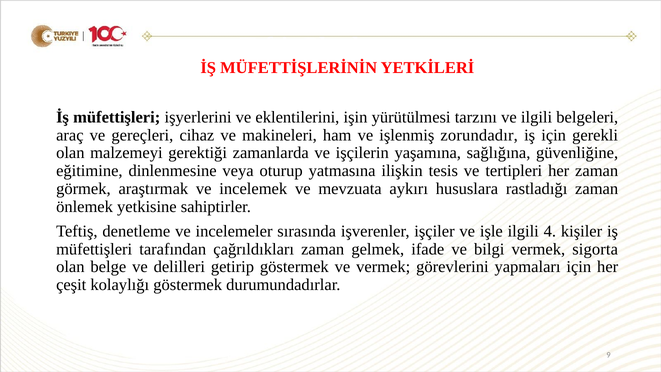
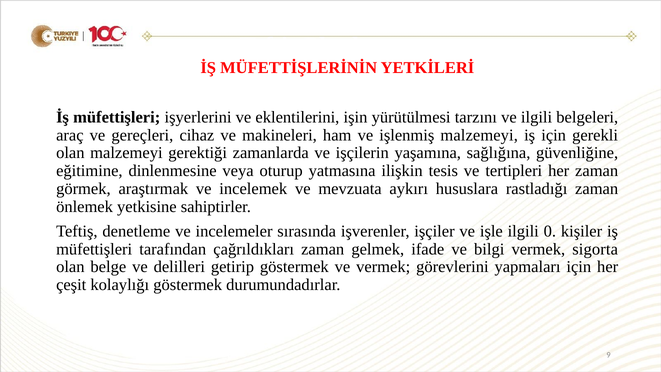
işlenmiş zorundadır: zorundadır -> malzemeyi
4: 4 -> 0
